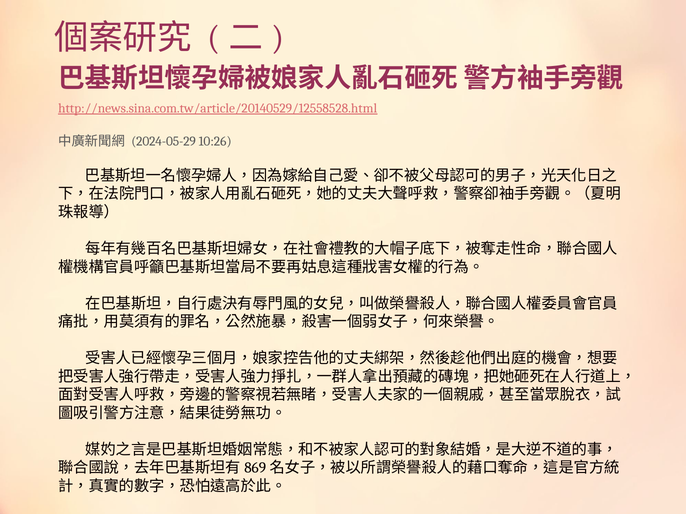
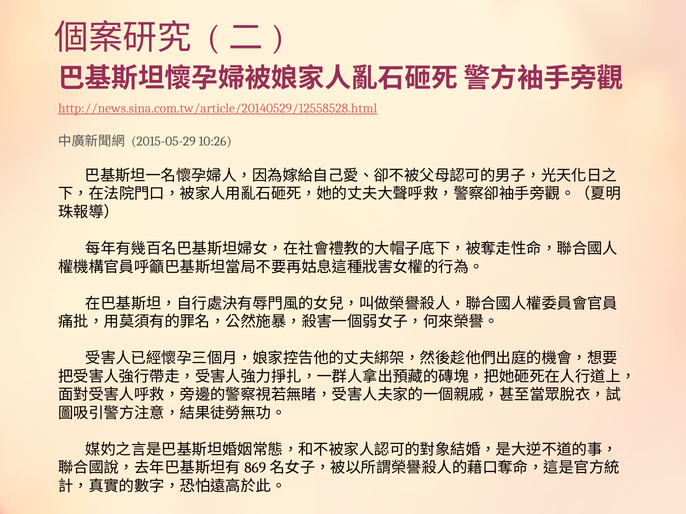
2024-05-29: 2024-05-29 -> 2015-05-29
